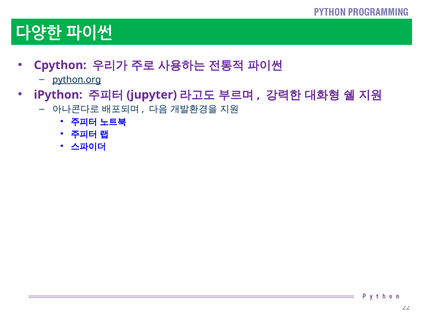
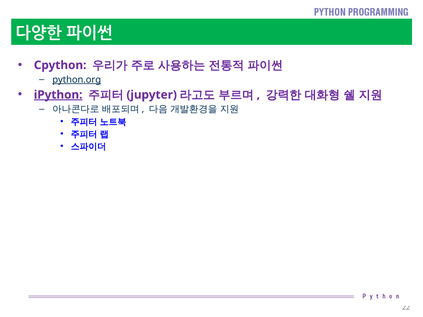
iPython underline: none -> present
